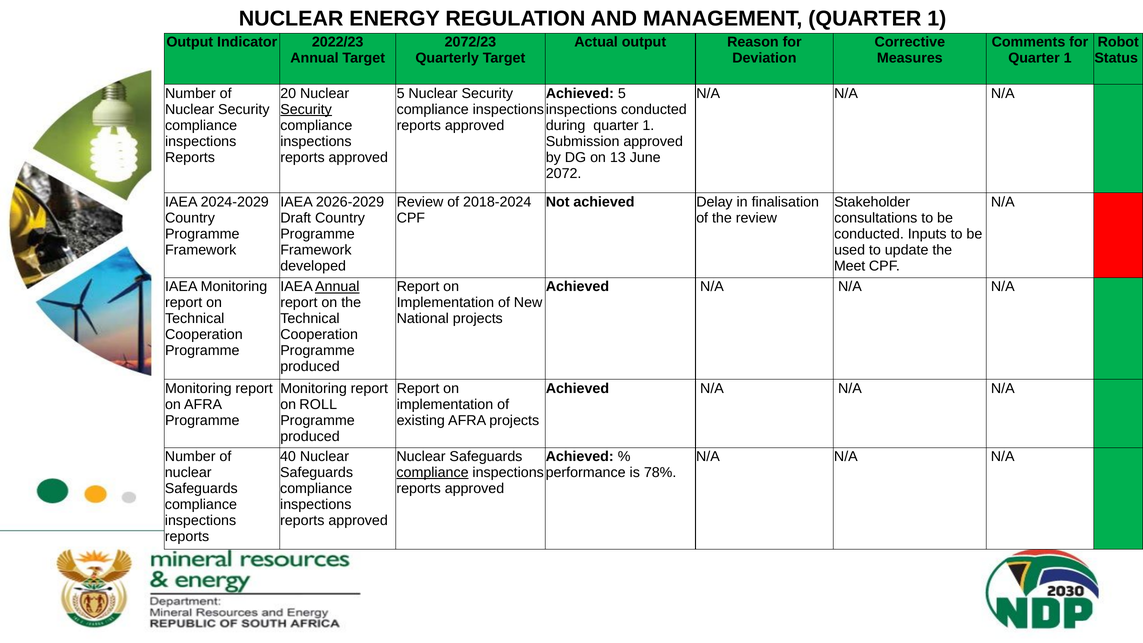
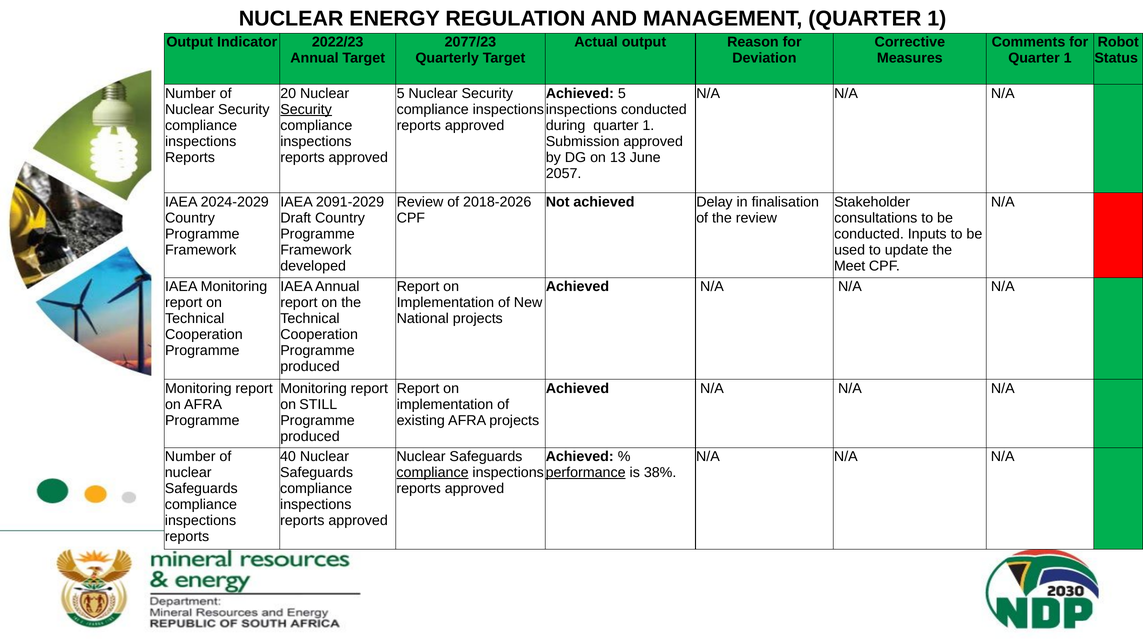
2072/23: 2072/23 -> 2077/23
2072: 2072 -> 2057
2026-2029: 2026-2029 -> 2091-2029
2018-2024: 2018-2024 -> 2018-2026
Annual at (337, 287) underline: present -> none
ROLL: ROLL -> STILL
performance underline: none -> present
78%: 78% -> 38%
